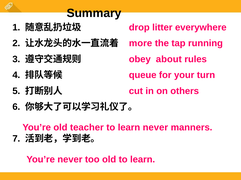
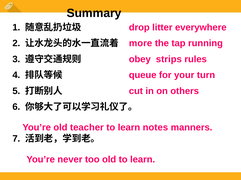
about: about -> strips
learn never: never -> notes
